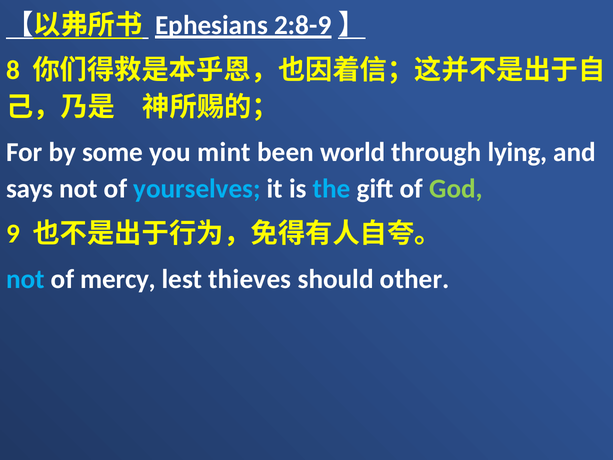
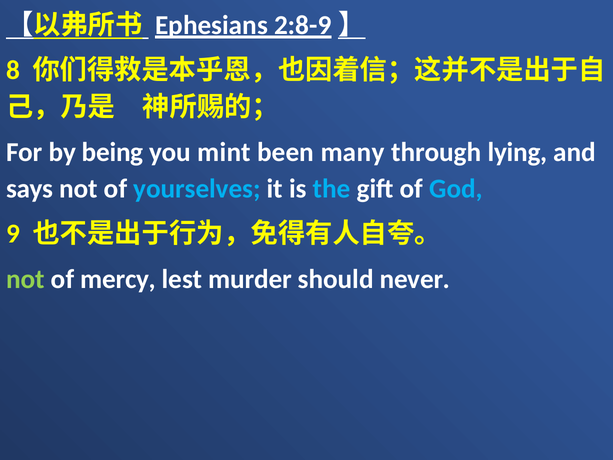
some: some -> being
world: world -> many
God colour: light green -> light blue
not at (25, 279) colour: light blue -> light green
thieves: thieves -> murder
other: other -> never
